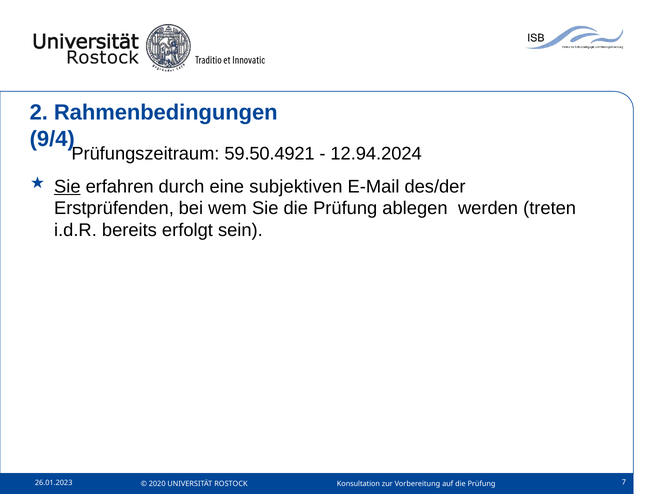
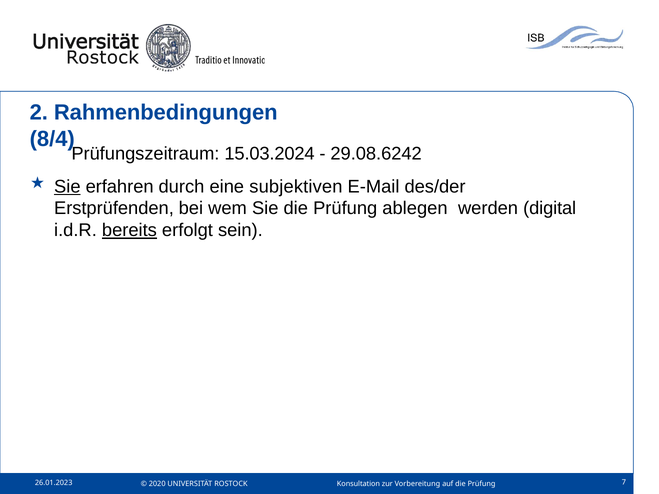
9/4: 9/4 -> 8/4
59.50.4921: 59.50.4921 -> 15.03.2024
12.94.2024: 12.94.2024 -> 29.08.6242
treten: treten -> digital
bereits underline: none -> present
